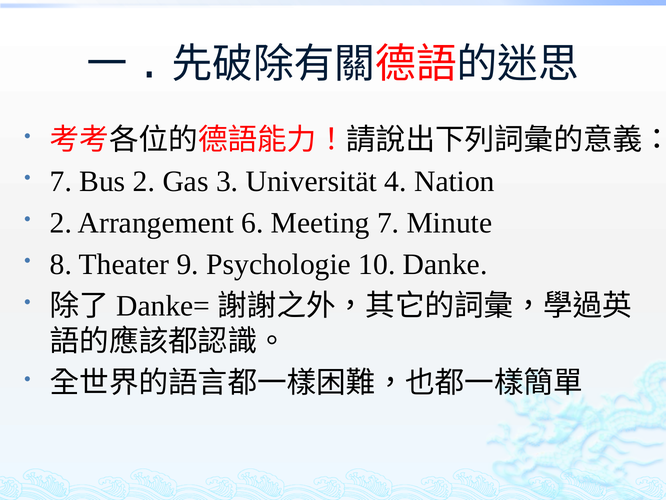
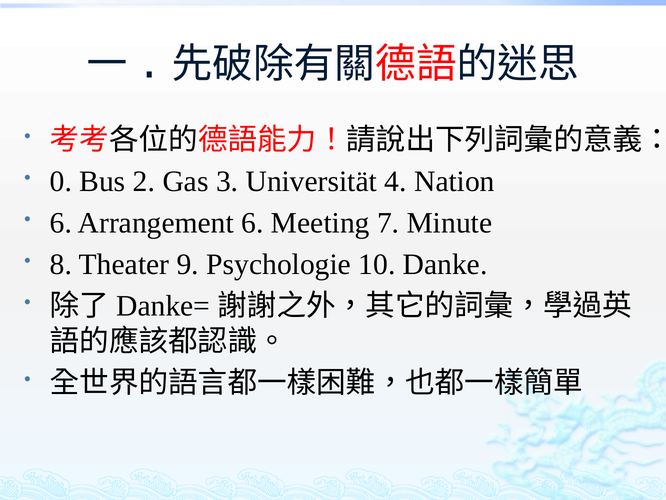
7 at (61, 181): 7 -> 0
2 at (61, 223): 2 -> 6
